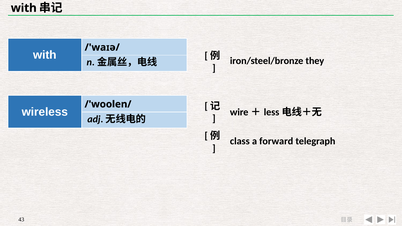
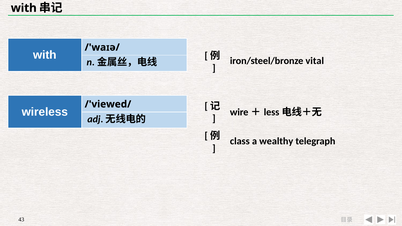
they: they -> vital
/'woolen/: /'woolen/ -> /'viewed/
forward: forward -> wealthy
